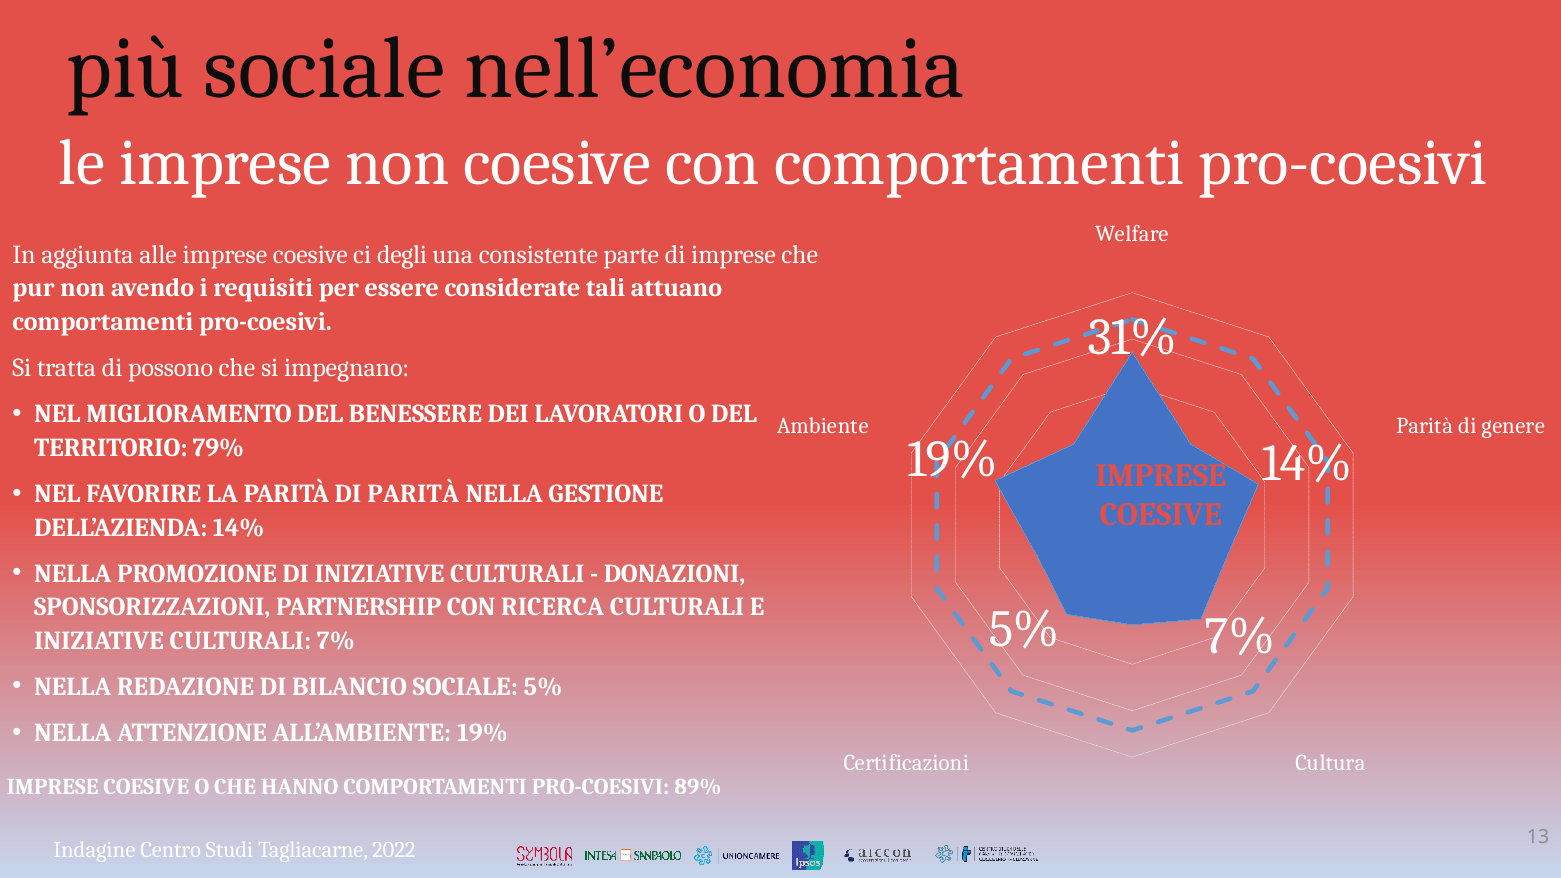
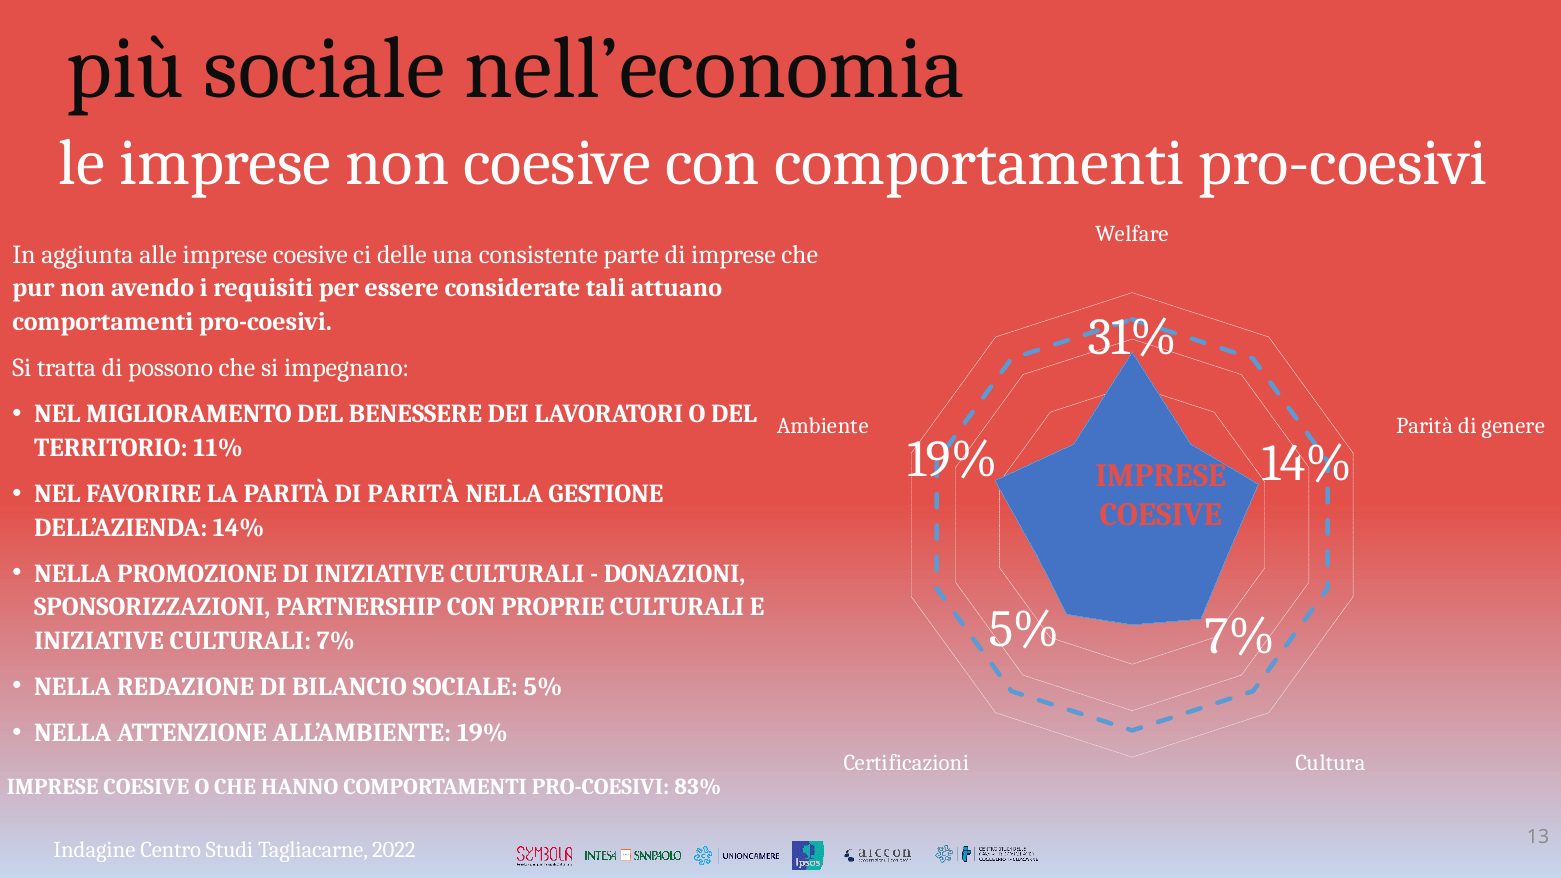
degli: degli -> delle
79%: 79% -> 11%
RICERCA: RICERCA -> PROPRIE
89%: 89% -> 83%
